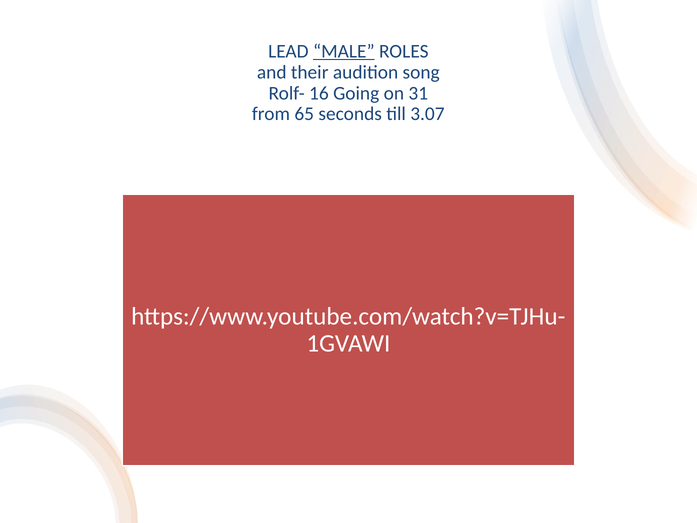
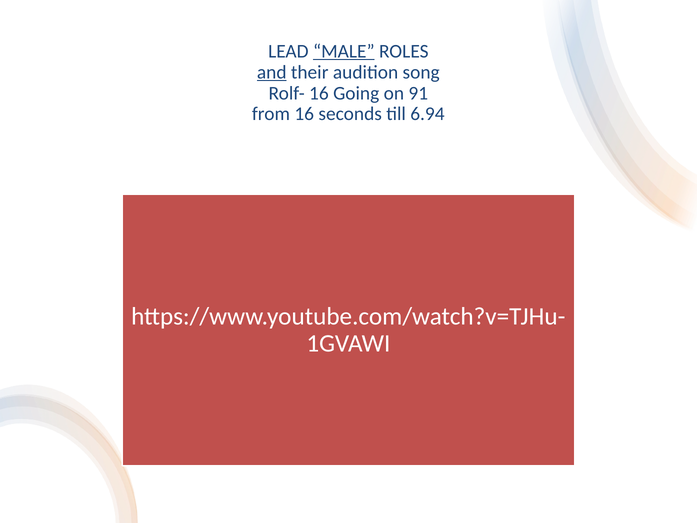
and underline: none -> present
31: 31 -> 91
from 65: 65 -> 16
3.07: 3.07 -> 6.94
